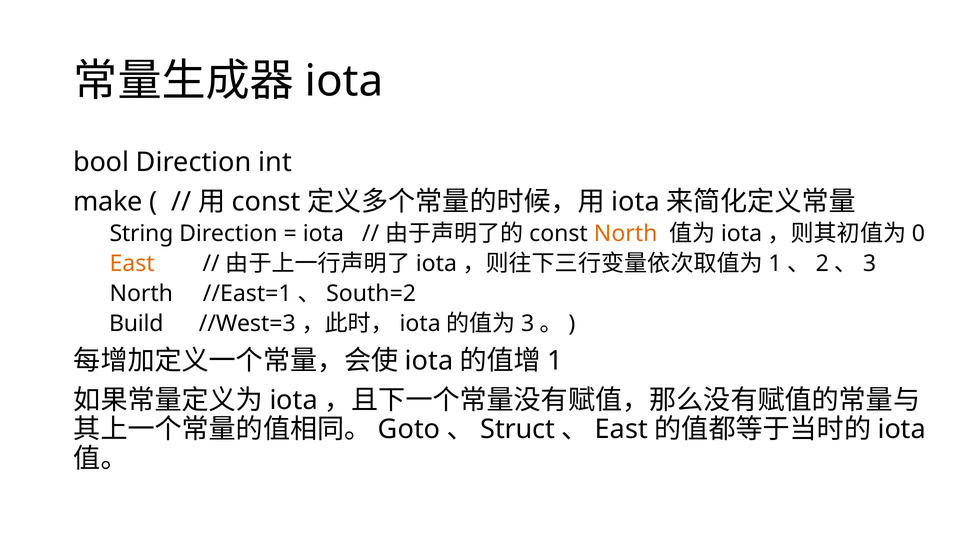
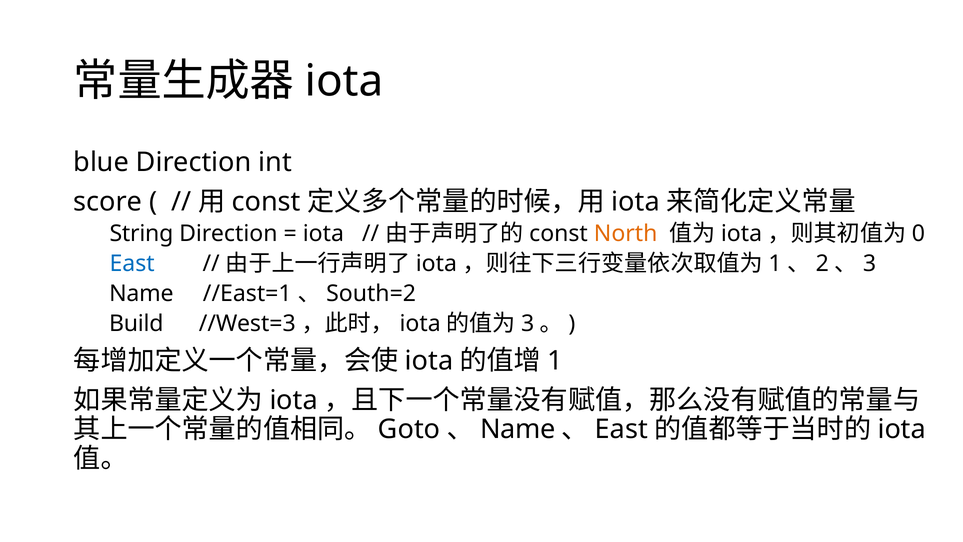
bool: bool -> blue
make: make -> score
East at (132, 264) colour: orange -> blue
North at (141, 294): North -> Name
Struct at (518, 429): Struct -> Name
